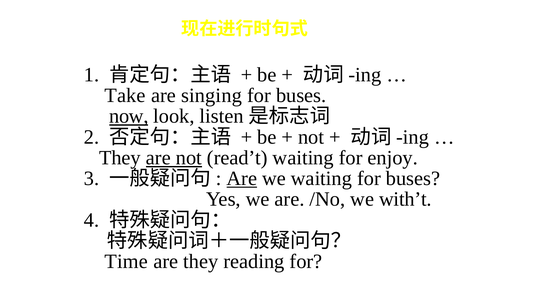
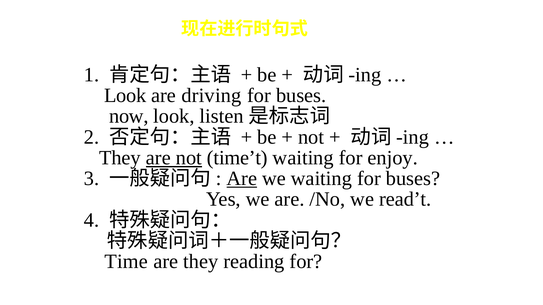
Take at (125, 96): Take -> Look
singing: singing -> driving
now underline: present -> none
read’t: read’t -> time’t
with’t: with’t -> read’t
